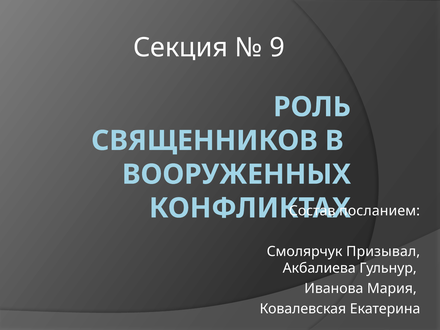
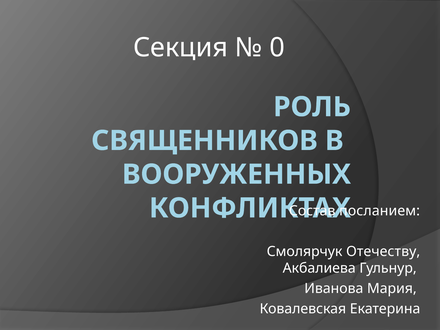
9: 9 -> 0
Призывал: Призывал -> Отечеству
